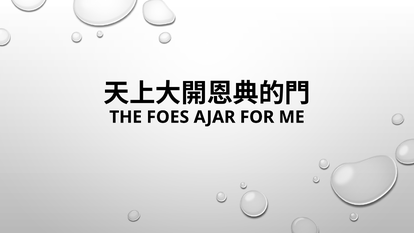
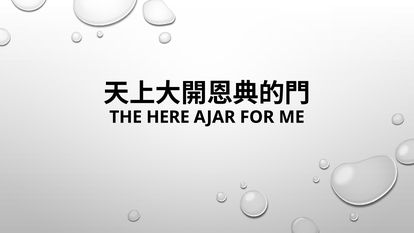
FOES: FOES -> HERE
